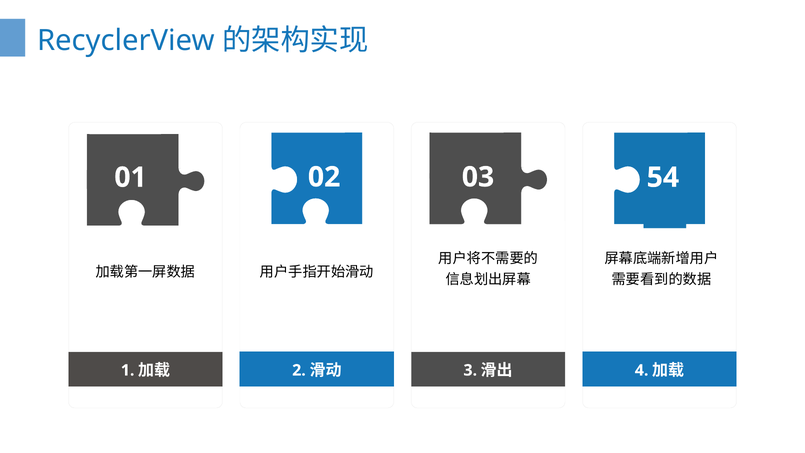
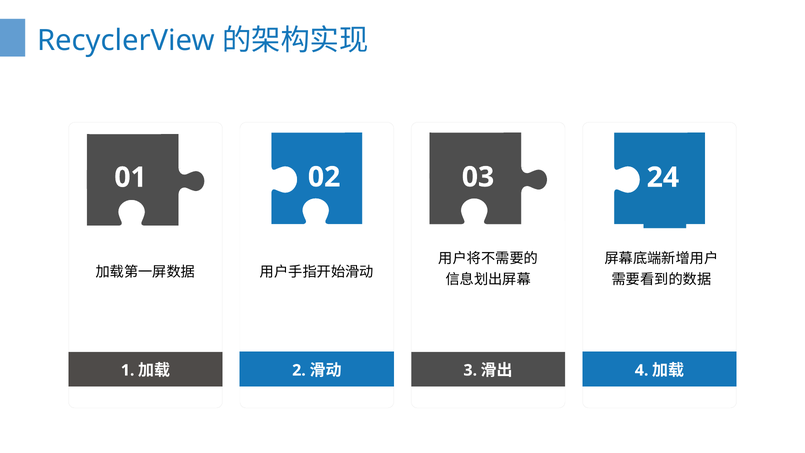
54: 54 -> 24
